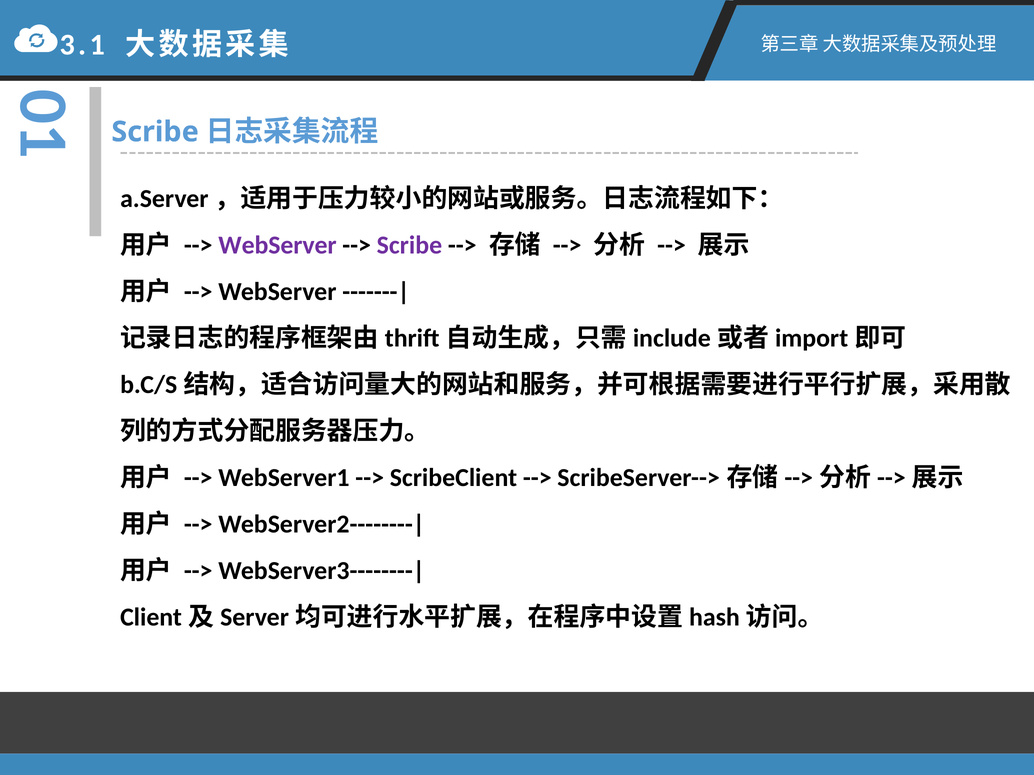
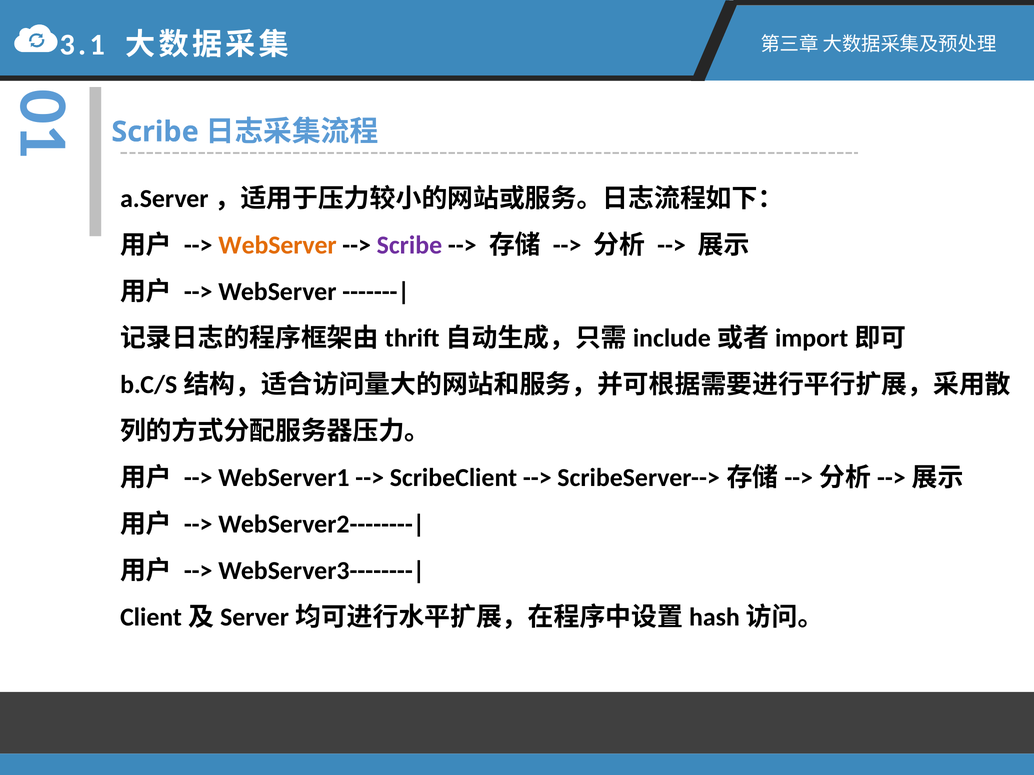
WebServer at (277, 245) colour: purple -> orange
